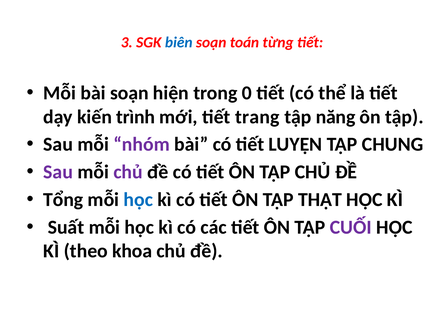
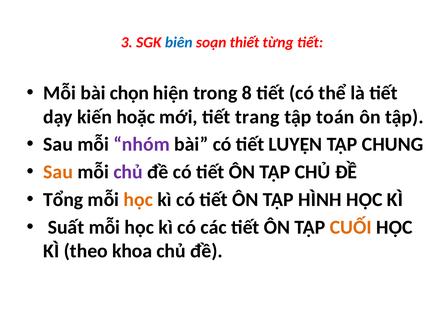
toán: toán -> thiết
bài soạn: soạn -> chọn
0: 0 -> 8
trình: trình -> hoặc
năng: năng -> toán
Sau at (58, 172) colour: purple -> orange
học at (138, 200) colour: blue -> orange
THẬT: THẬT -> HÌNH
CUỐI colour: purple -> orange
